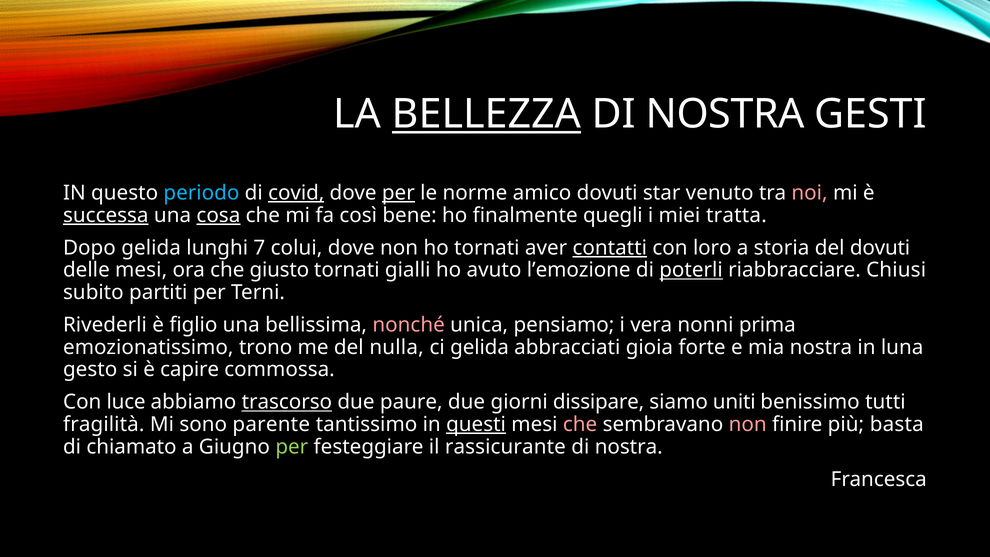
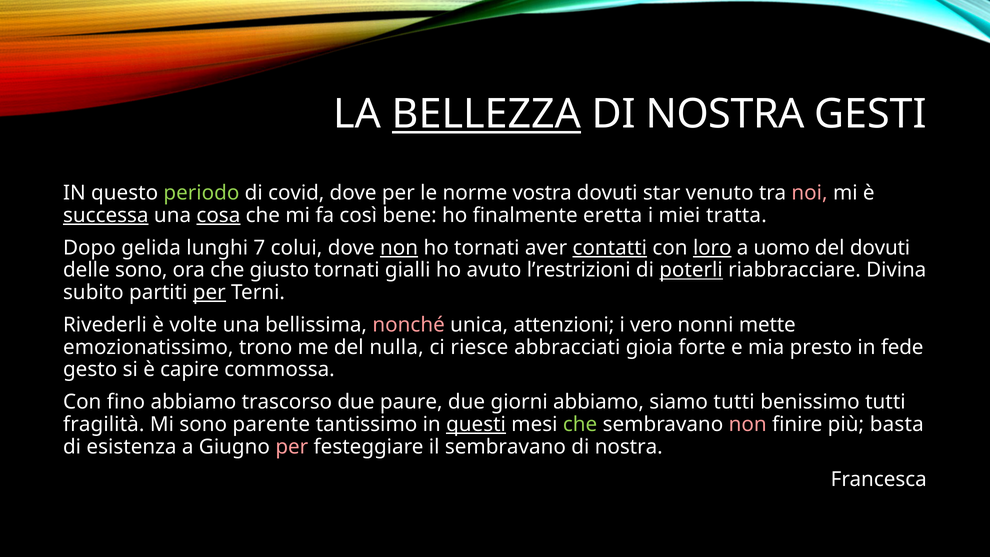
periodo colour: light blue -> light green
covid underline: present -> none
per at (398, 193) underline: present -> none
amico: amico -> vostra
quegli: quegli -> eretta
non at (399, 248) underline: none -> present
loro underline: none -> present
storia: storia -> uomo
delle mesi: mesi -> sono
l’emozione: l’emozione -> l’restrizioni
Chiusi: Chiusi -> Divina
per at (209, 292) underline: none -> present
figlio: figlio -> volte
pensiamo: pensiamo -> attenzioni
vera: vera -> vero
prima: prima -> mette
ci gelida: gelida -> riesce
mia nostra: nostra -> presto
luna: luna -> fede
luce: luce -> fino
trascorso underline: present -> none
giorni dissipare: dissipare -> abbiamo
siamo uniti: uniti -> tutti
che at (580, 424) colour: pink -> light green
chiamato: chiamato -> esistenza
per at (292, 447) colour: light green -> pink
il rassicurante: rassicurante -> sembravano
